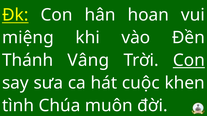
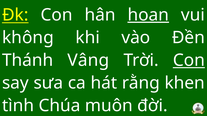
hoan underline: none -> present
miệng: miệng -> không
cuộc: cuộc -> rằng
